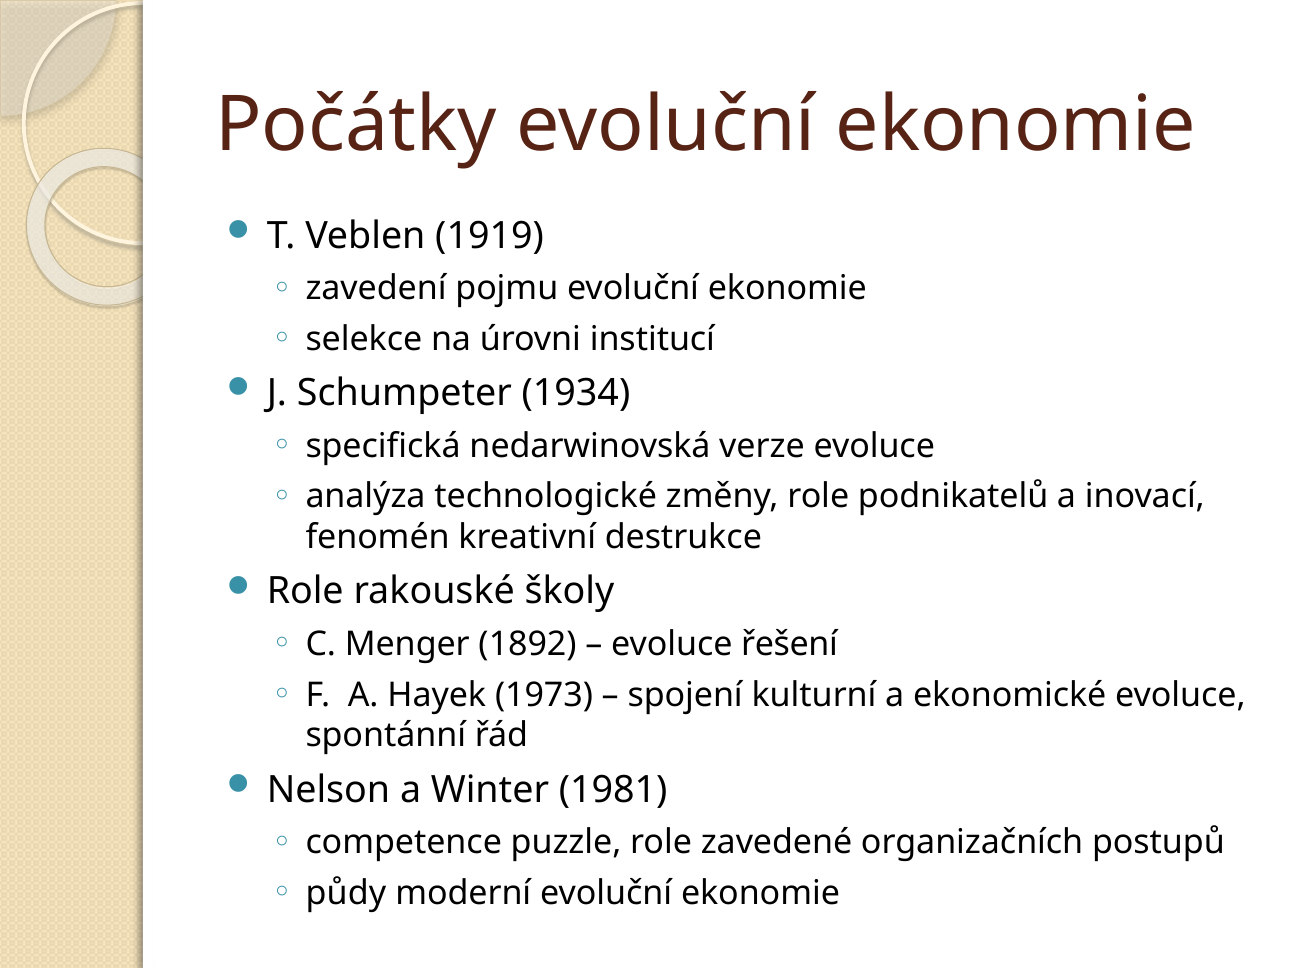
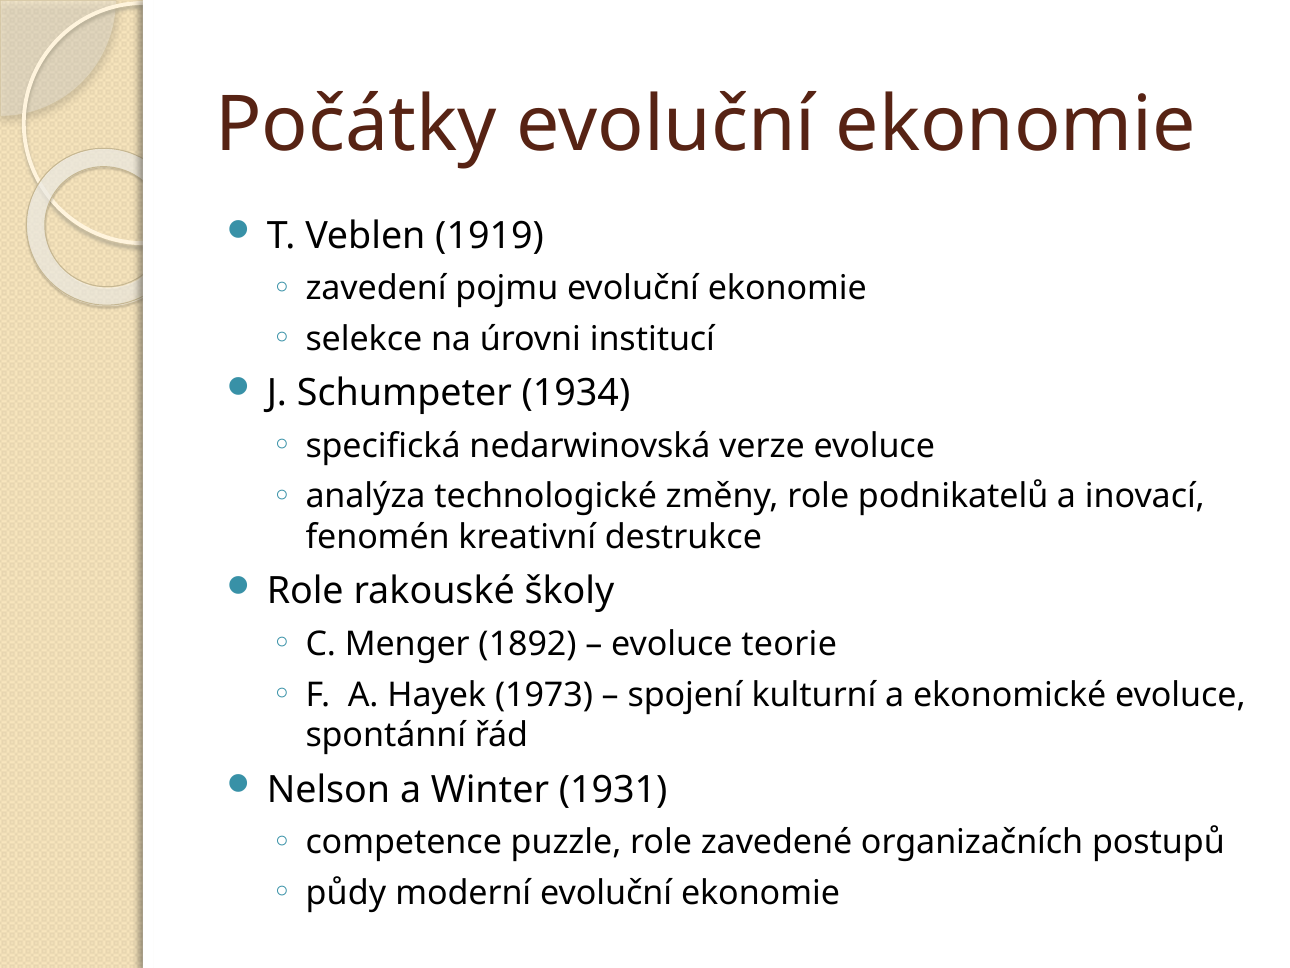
řešení: řešení -> teorie
1981: 1981 -> 1931
